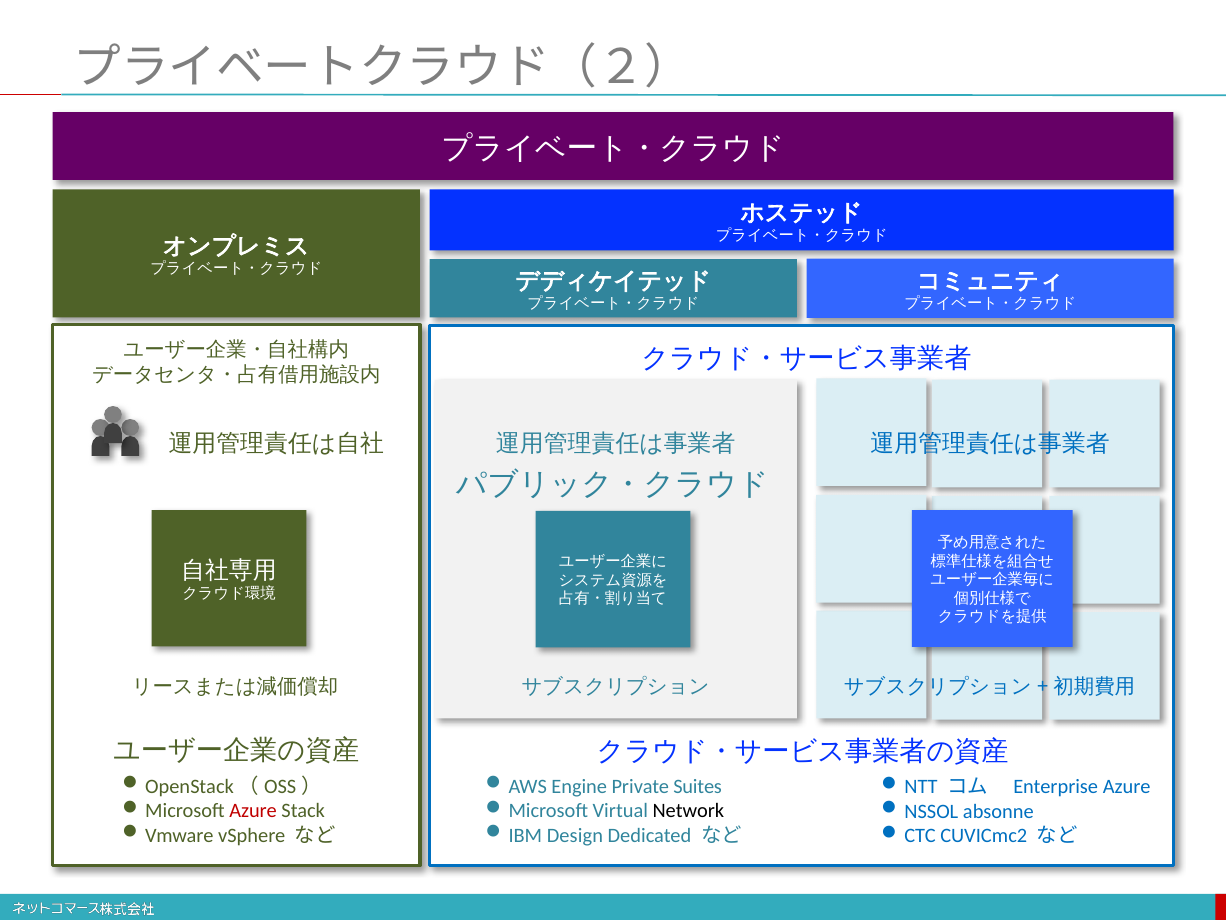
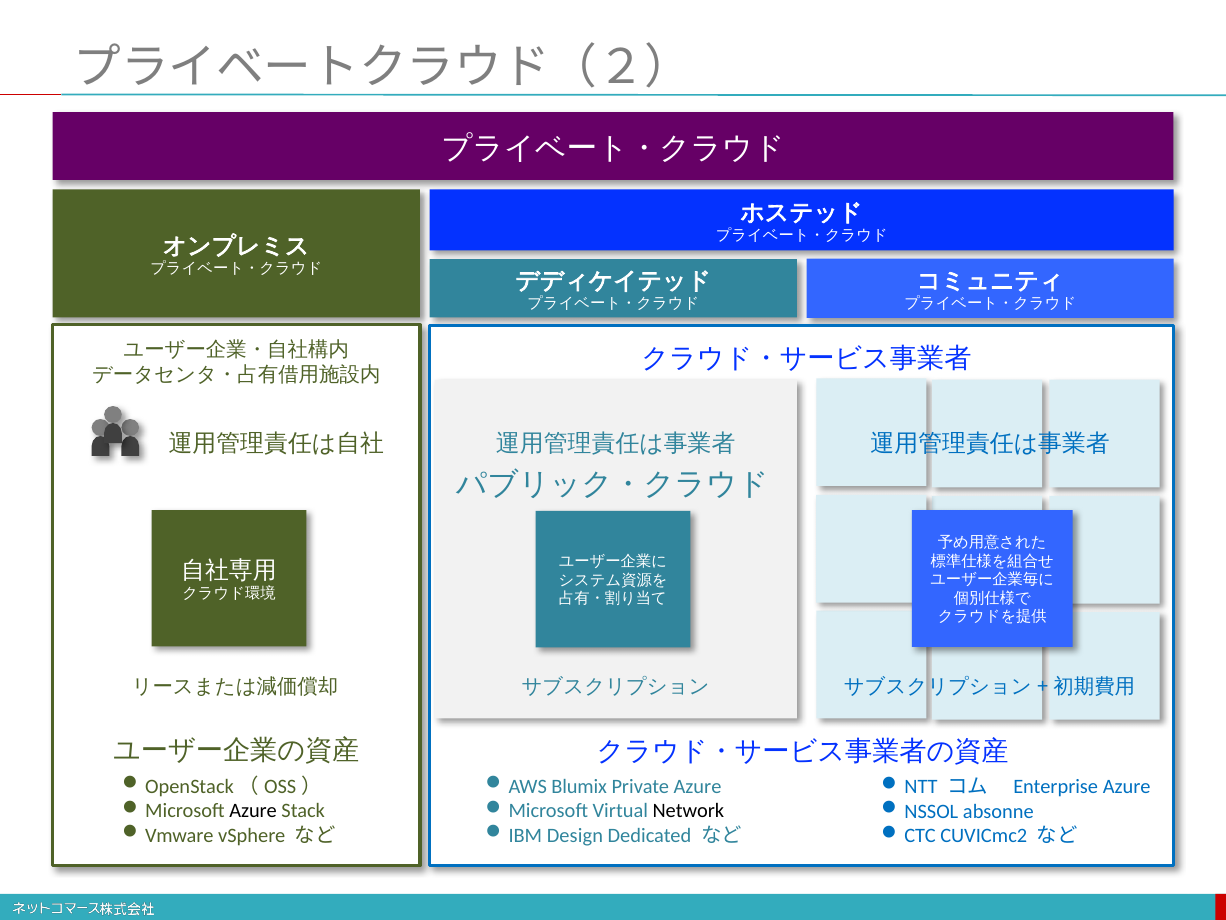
Engine: Engine -> Blumix
Private Suites: Suites -> Azure
Azure at (253, 810) colour: red -> black
